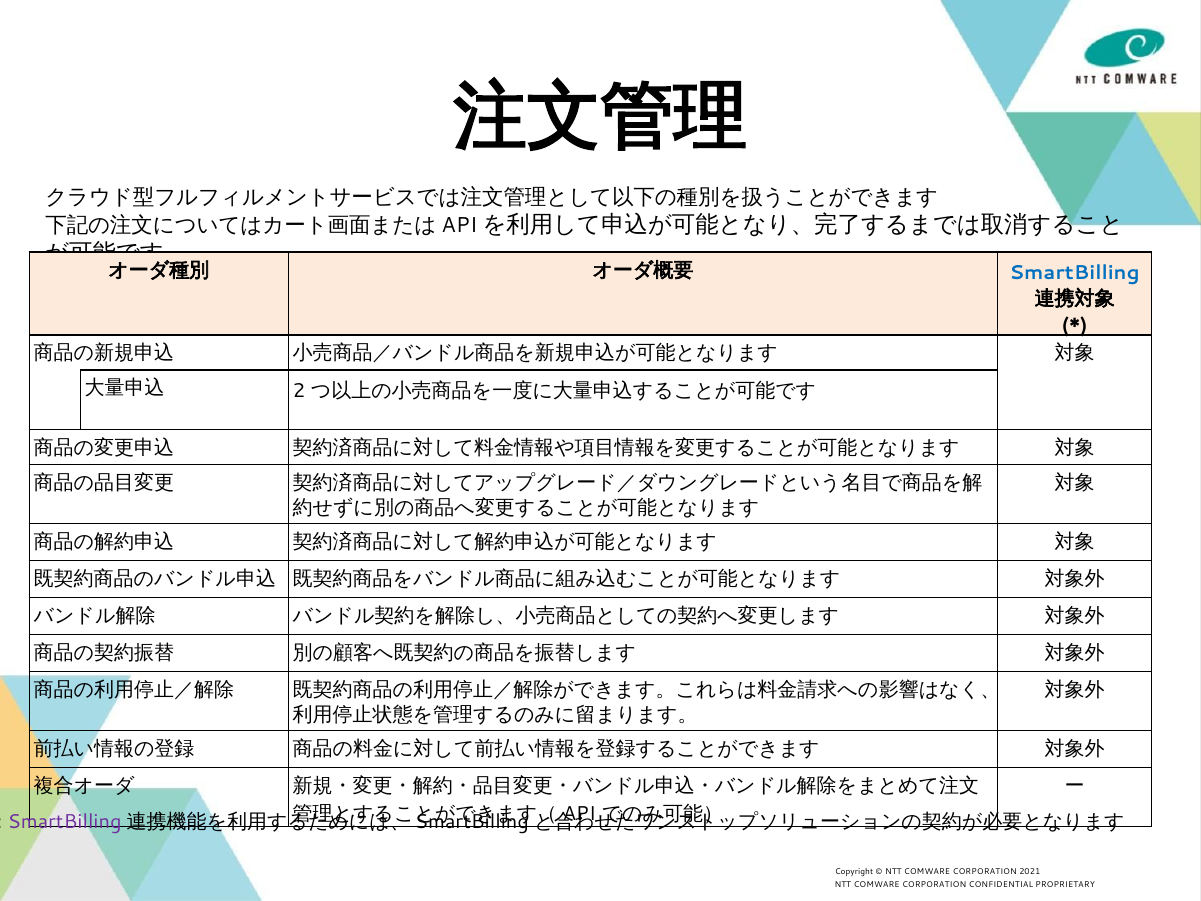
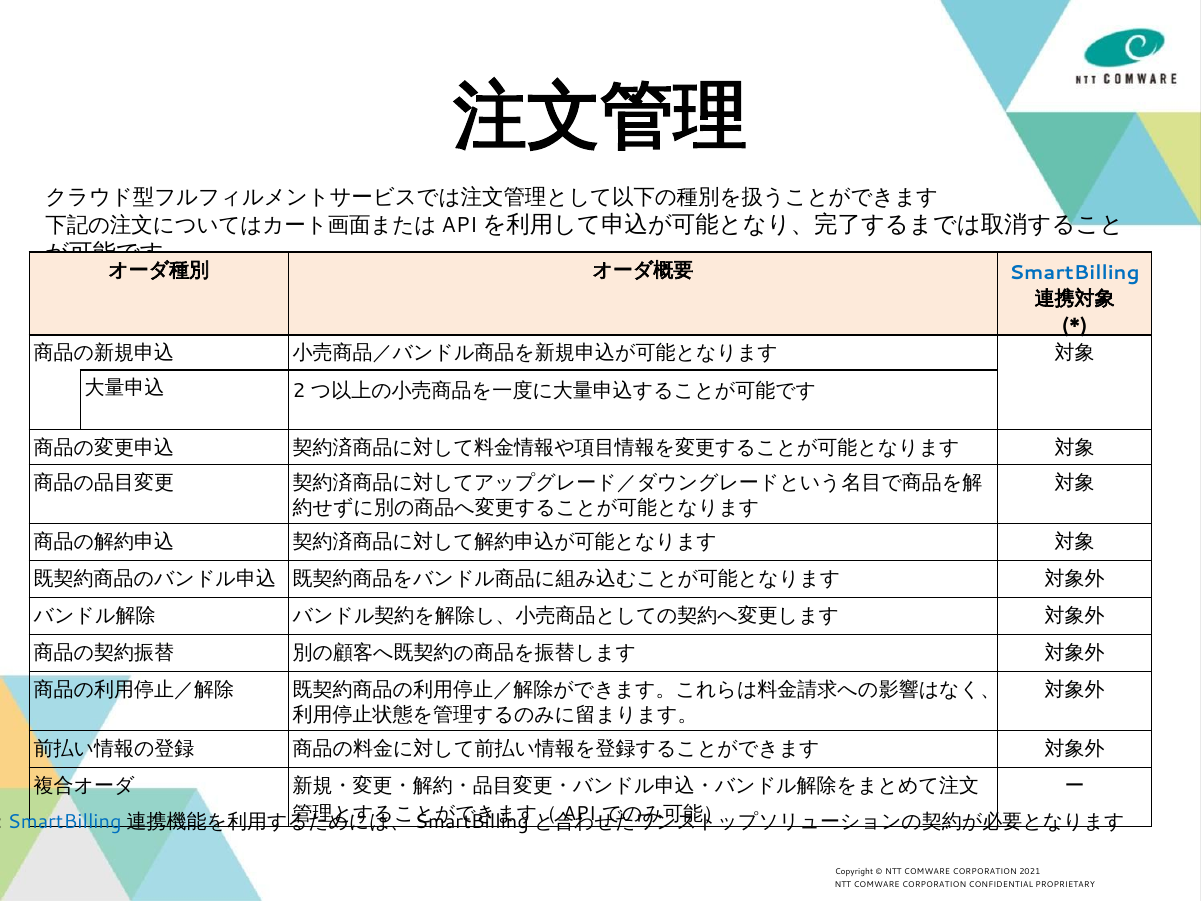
SmartBilling at (65, 822) colour: purple -> blue
